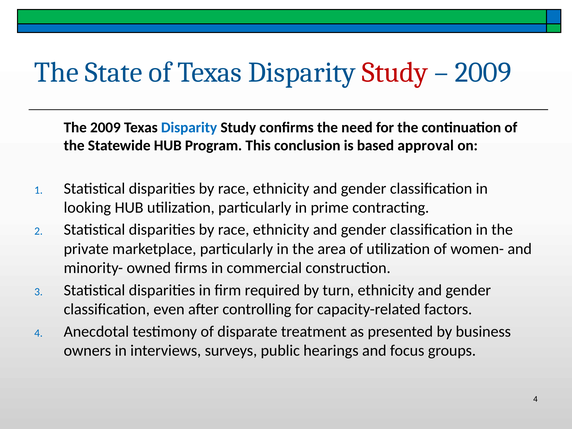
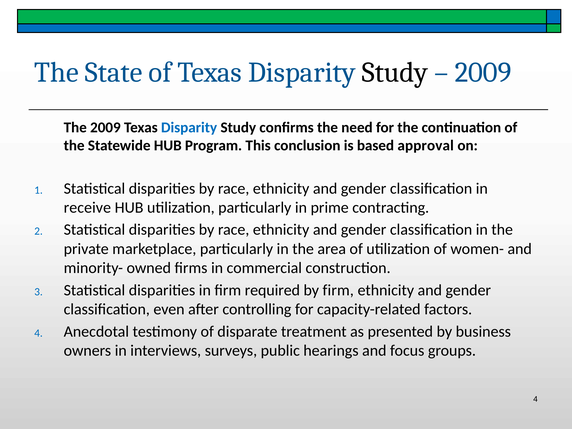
Study at (395, 73) colour: red -> black
looking: looking -> receive
by turn: turn -> firm
